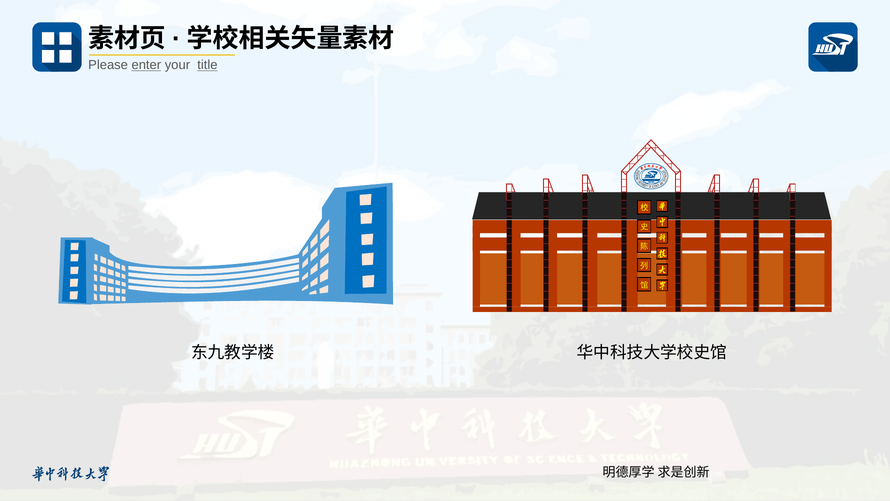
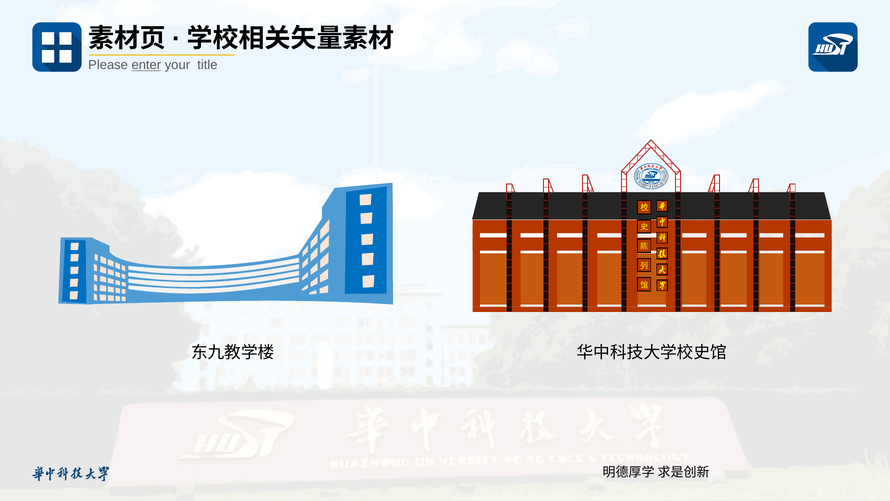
title underline: present -> none
